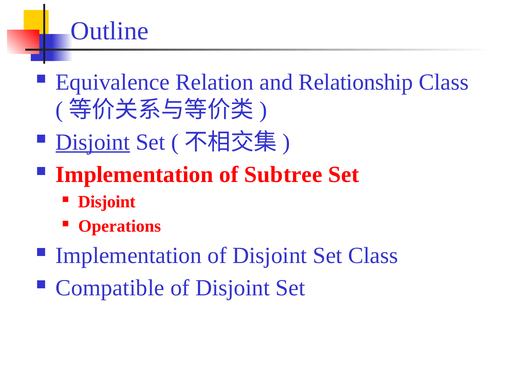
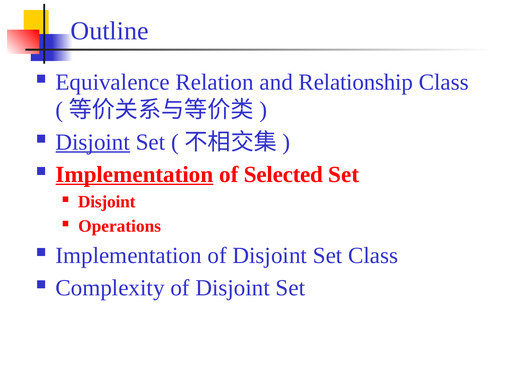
Implementation at (134, 175) underline: none -> present
Subtree: Subtree -> Selected
Compatible: Compatible -> Complexity
